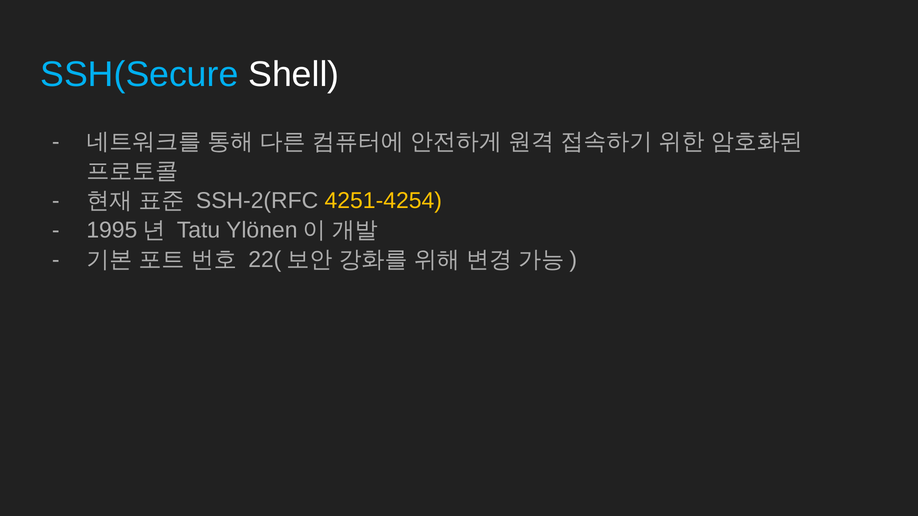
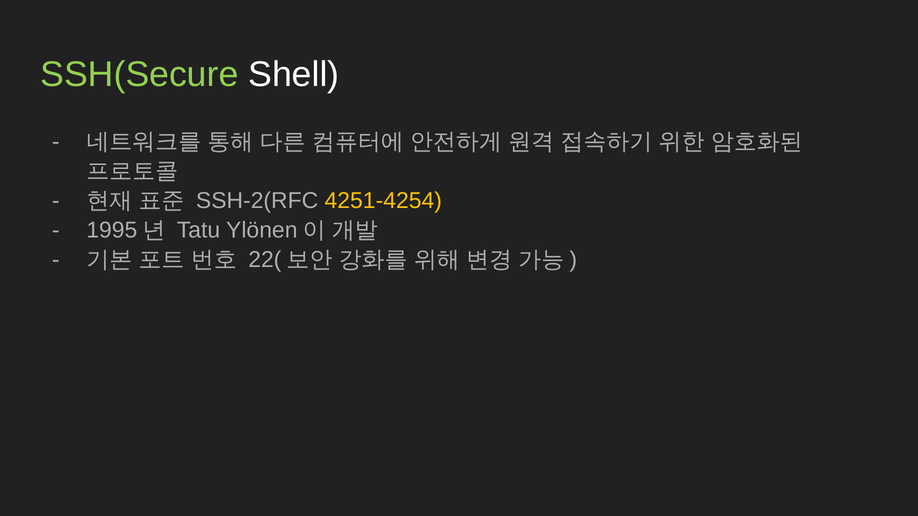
SSH(Secure colour: light blue -> light green
